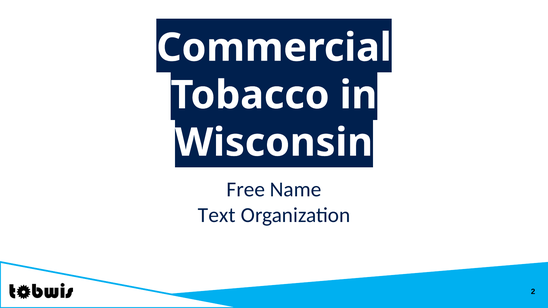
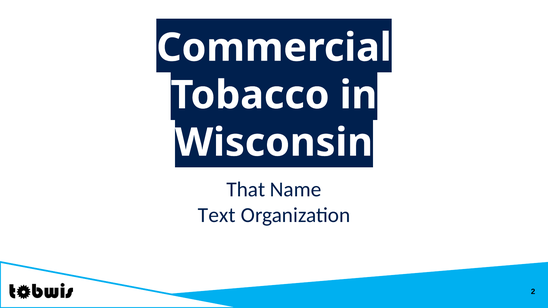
Free: Free -> That
